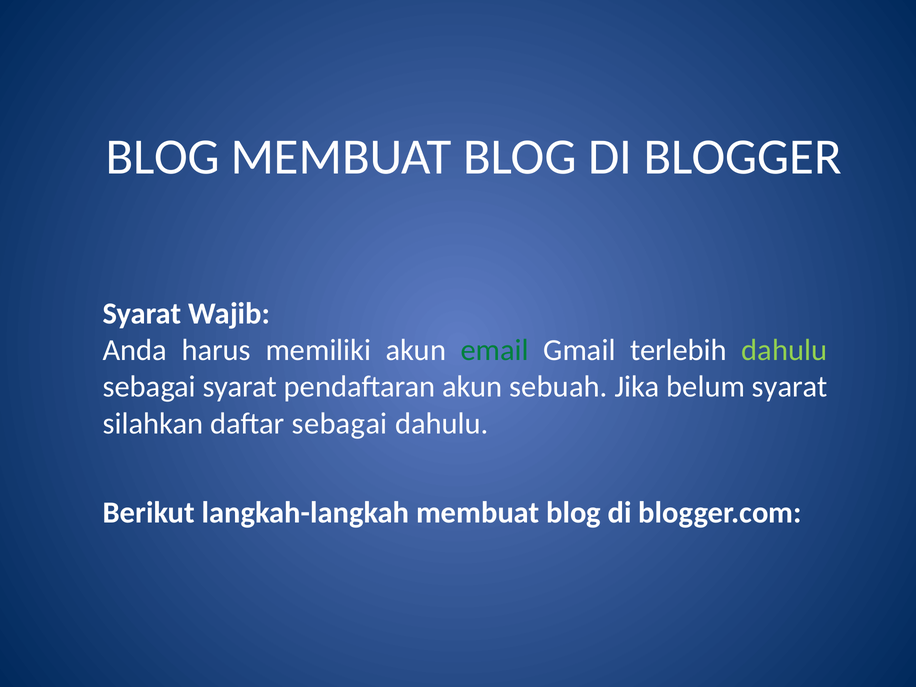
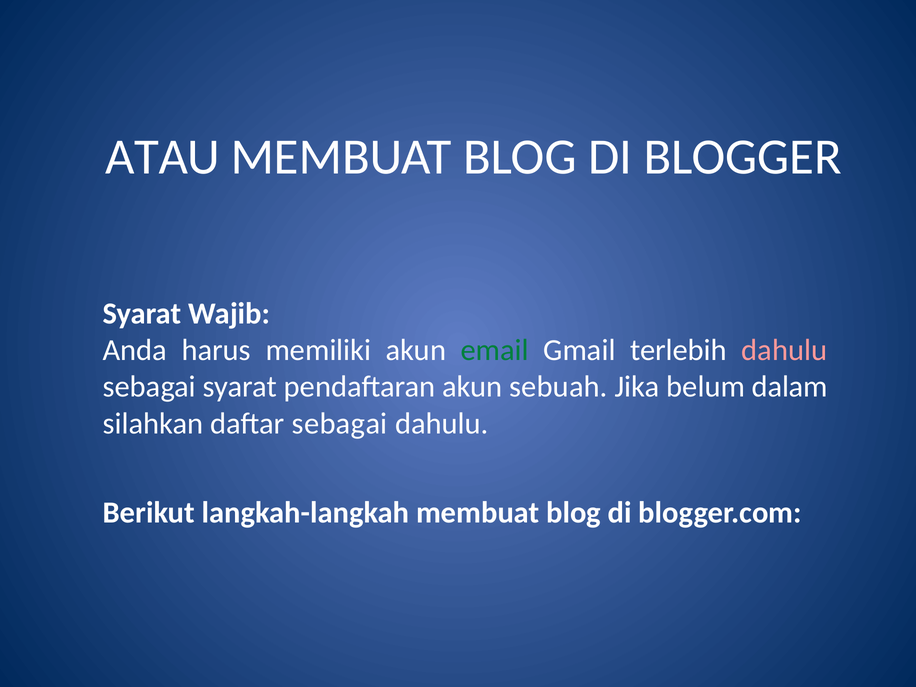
BLOG at (163, 157): BLOG -> ATAU
dahulu at (784, 350) colour: light green -> pink
belum syarat: syarat -> dalam
